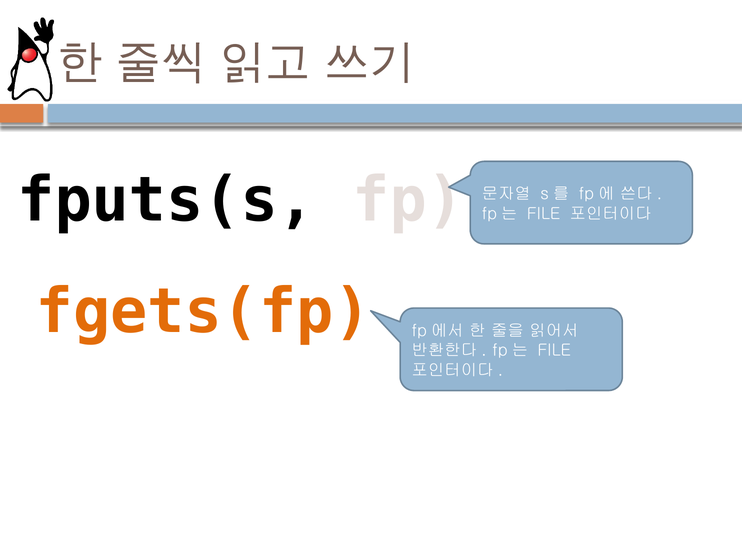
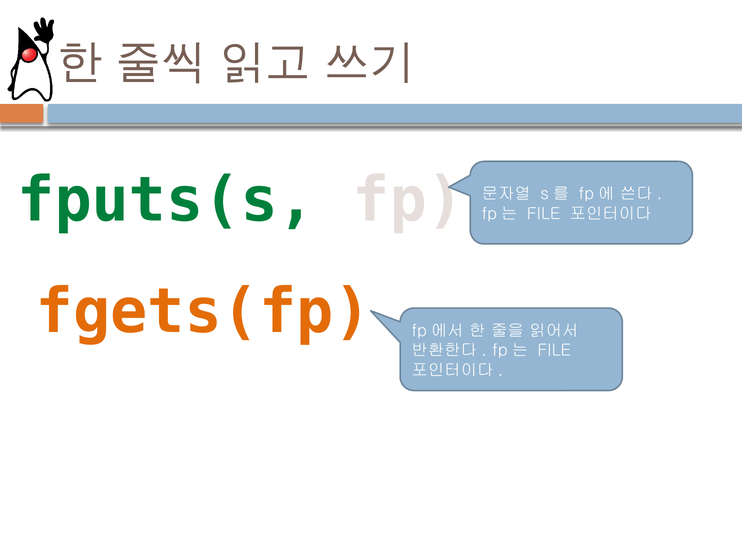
fputs(s colour: black -> green
